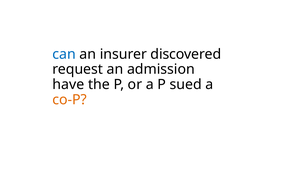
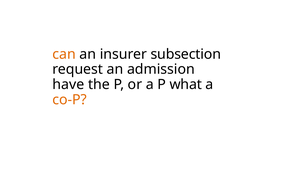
can colour: blue -> orange
discovered: discovered -> subsection
sued: sued -> what
